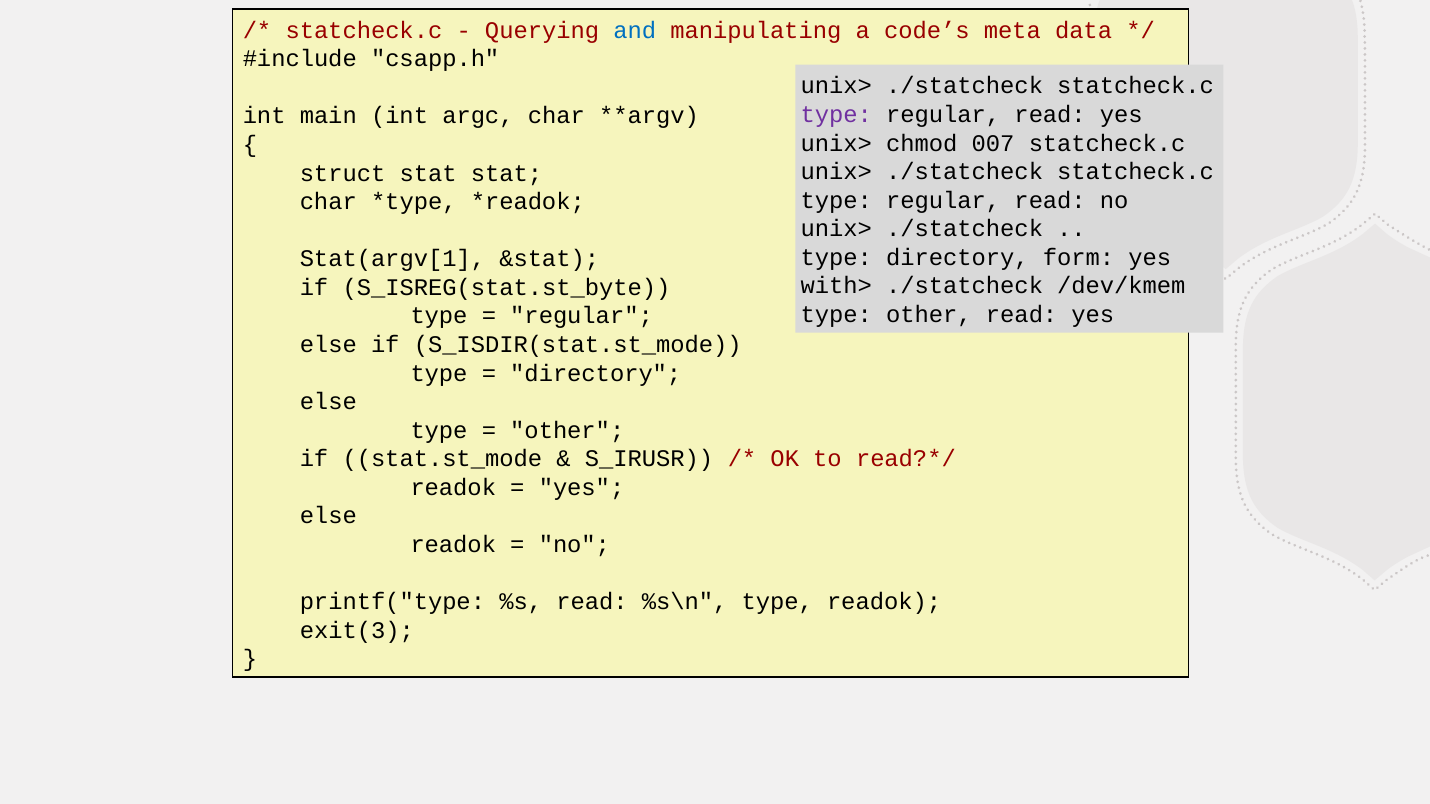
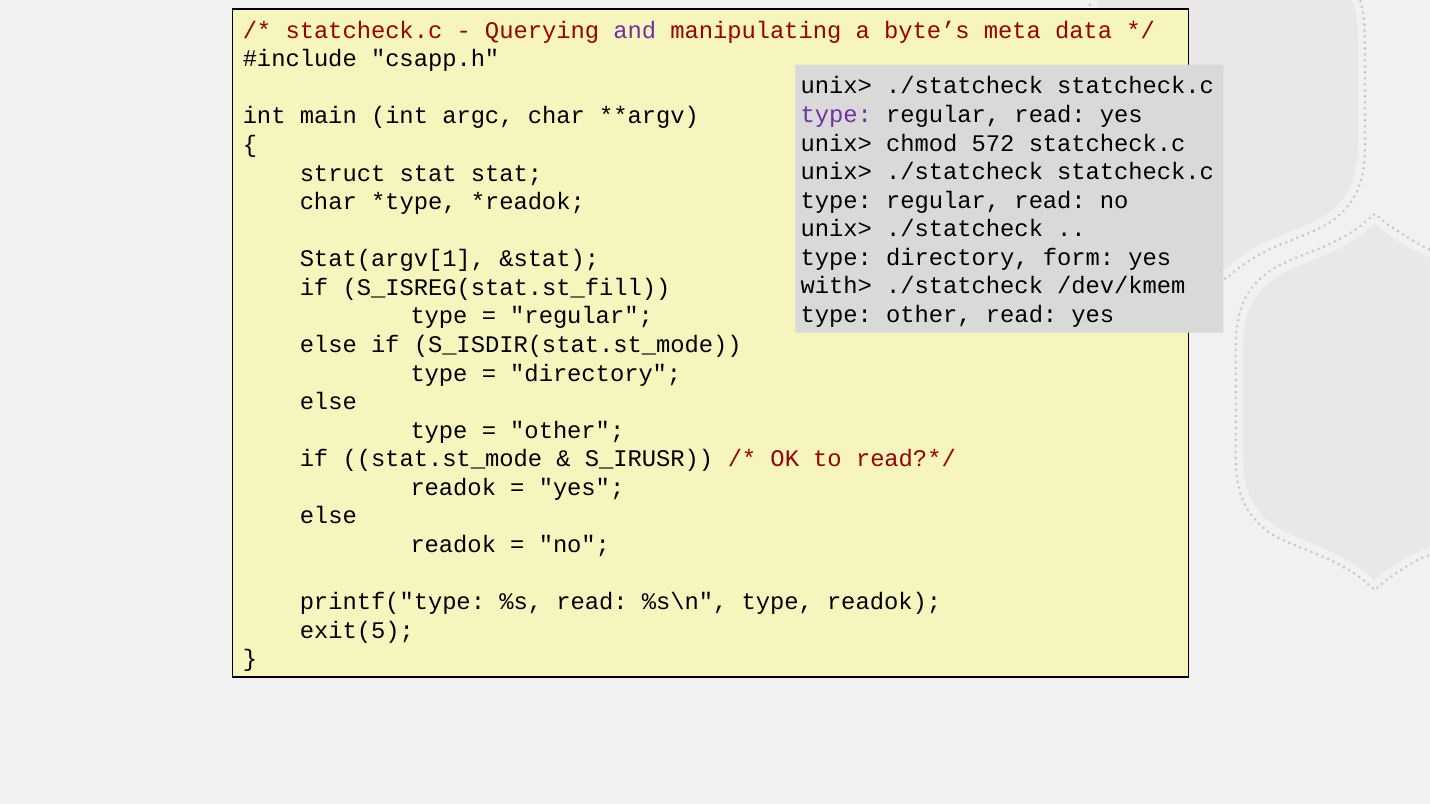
and colour: blue -> purple
code’s: code’s -> byte’s
007: 007 -> 572
S_ISREG(stat.st_byte: S_ISREG(stat.st_byte -> S_ISREG(stat.st_fill
exit(3: exit(3 -> exit(5
